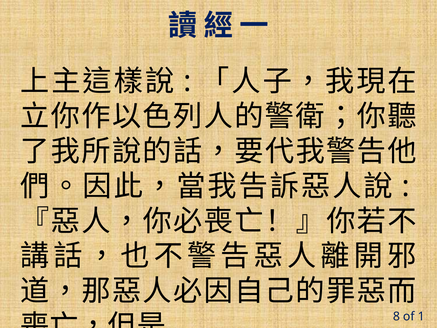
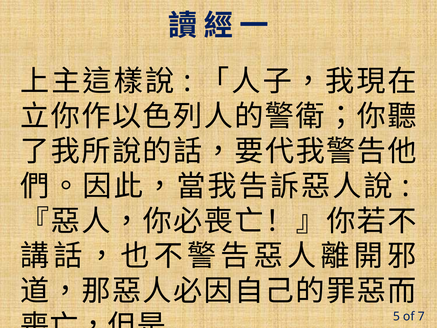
8: 8 -> 5
1: 1 -> 7
